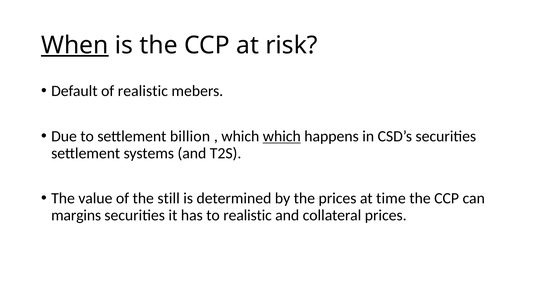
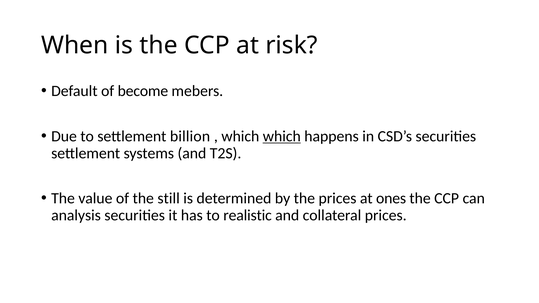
When underline: present -> none
of realistic: realistic -> become
time: time -> ones
margins: margins -> analysis
